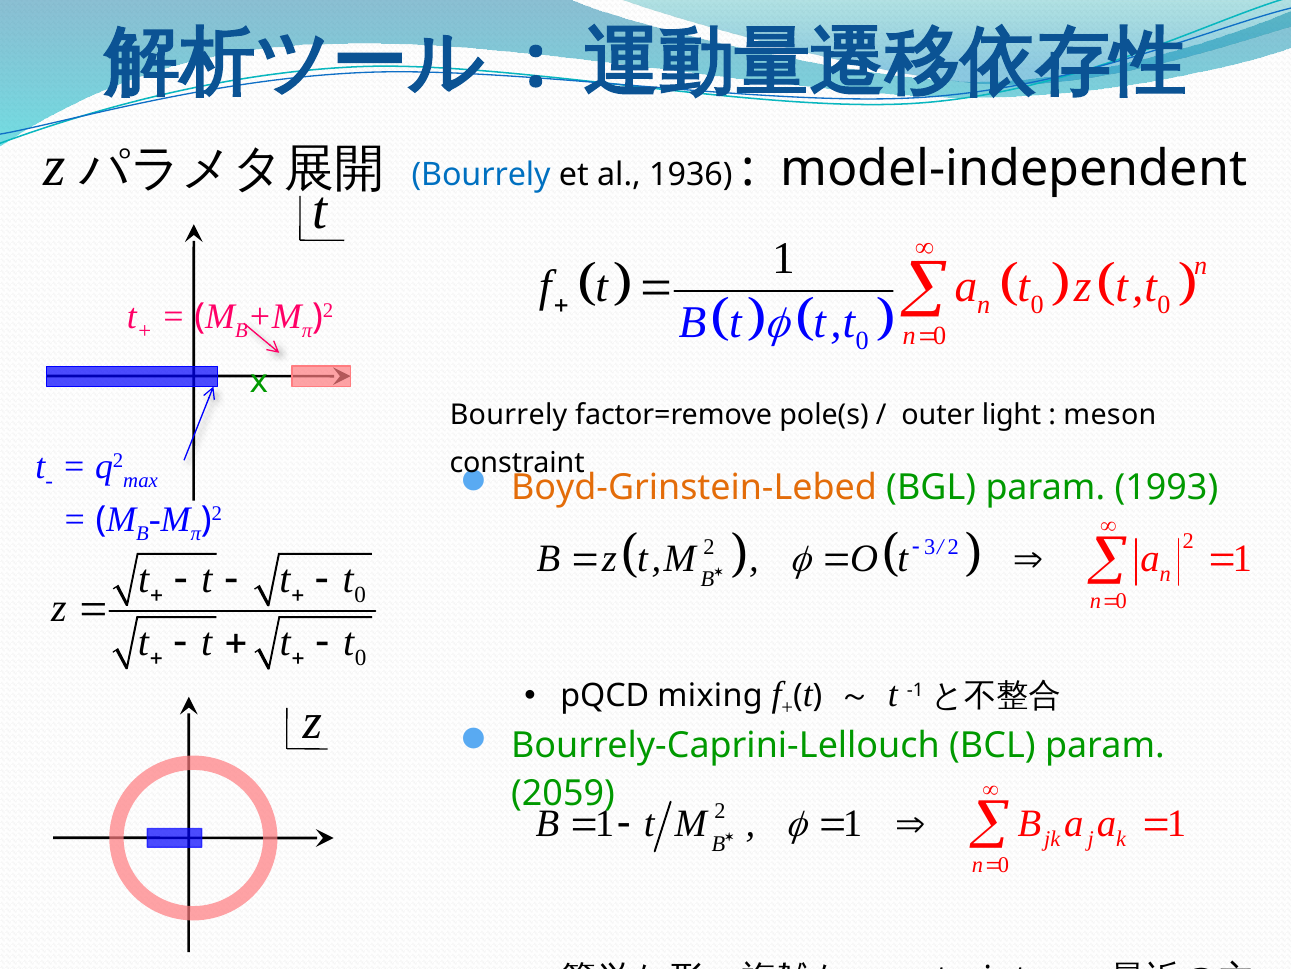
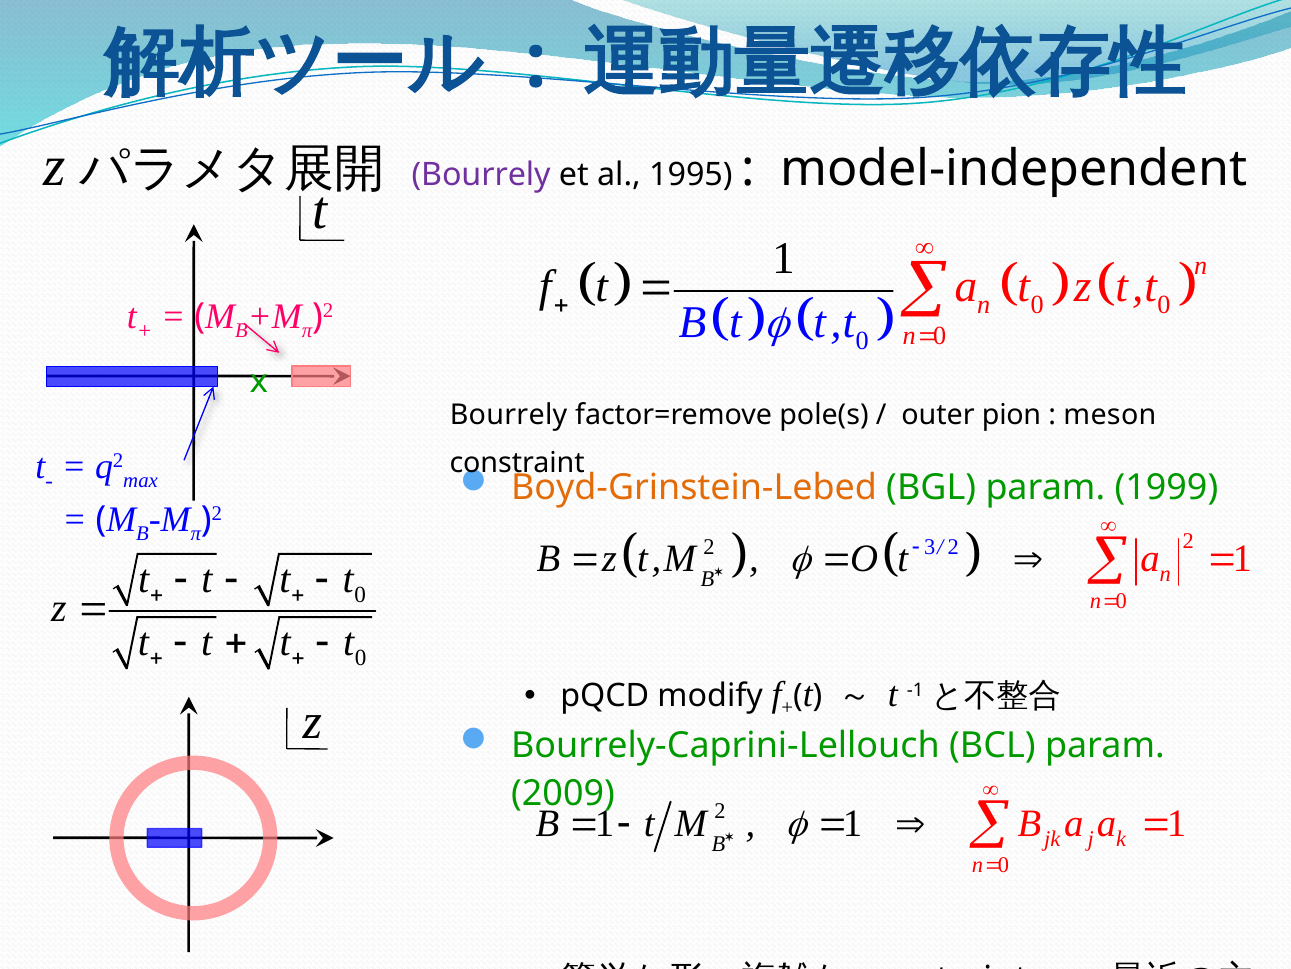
Bourrely at (481, 175) colour: blue -> purple
1936: 1936 -> 1995
light: light -> pion
1993: 1993 -> 1999
mixing: mixing -> modify
2059: 2059 -> 2009
